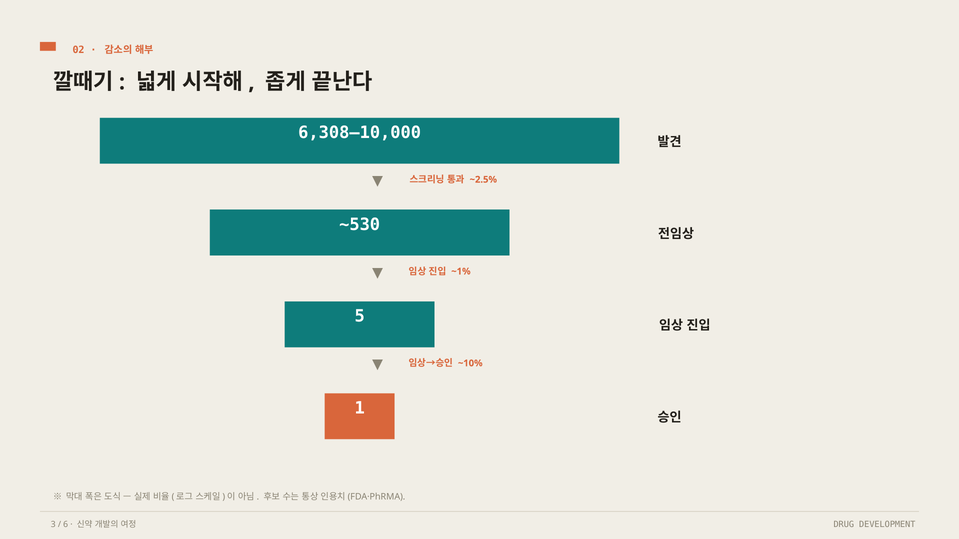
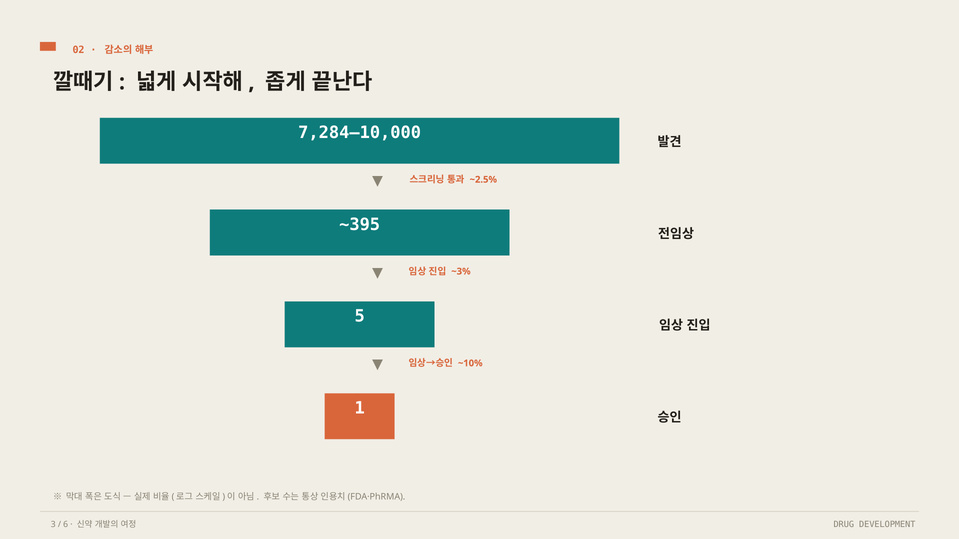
6,308–10,000: 6,308–10,000 -> 7,284–10,000
~530: ~530 -> ~395
~1%: ~1% -> ~3%
